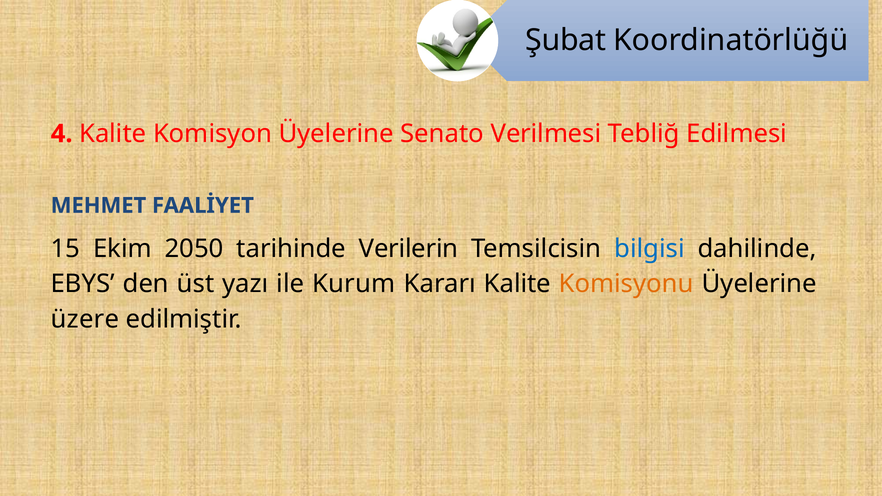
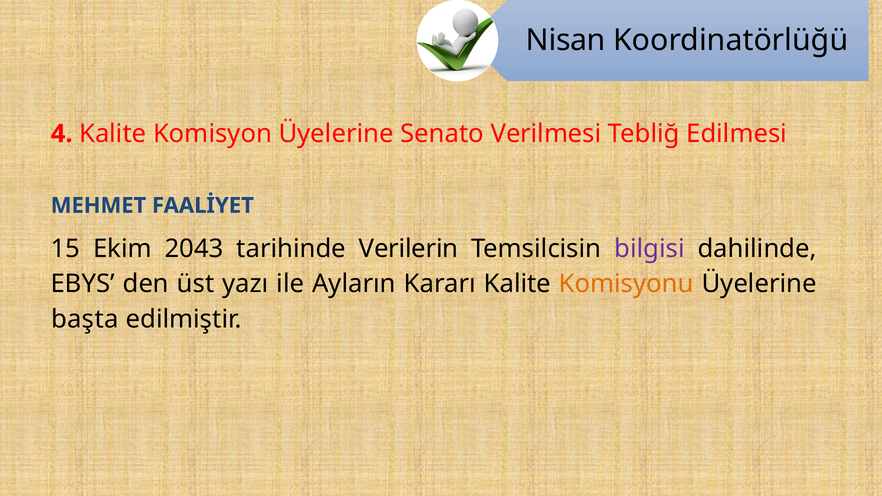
Şubat: Şubat -> Nisan
2050: 2050 -> 2043
bilgisi colour: blue -> purple
Kurum: Kurum -> Ayların
üzere: üzere -> başta
